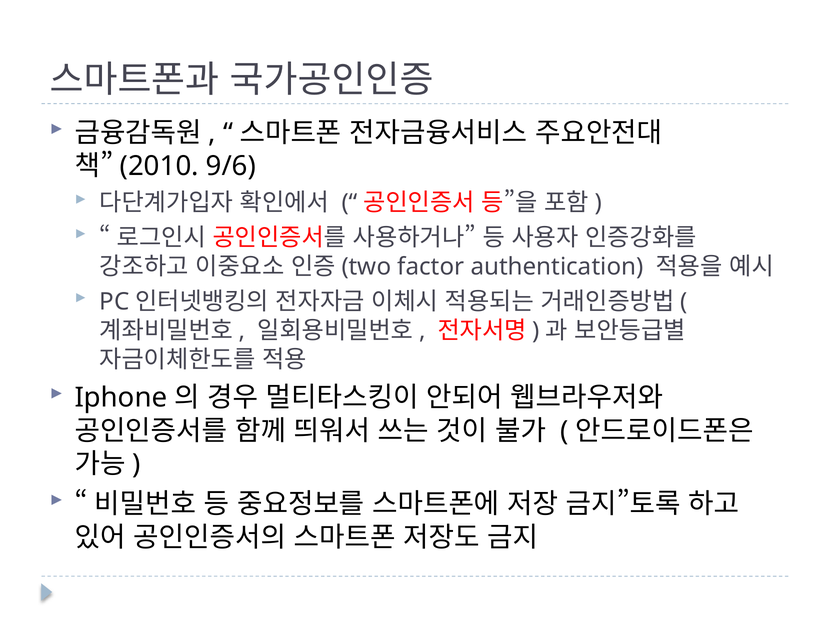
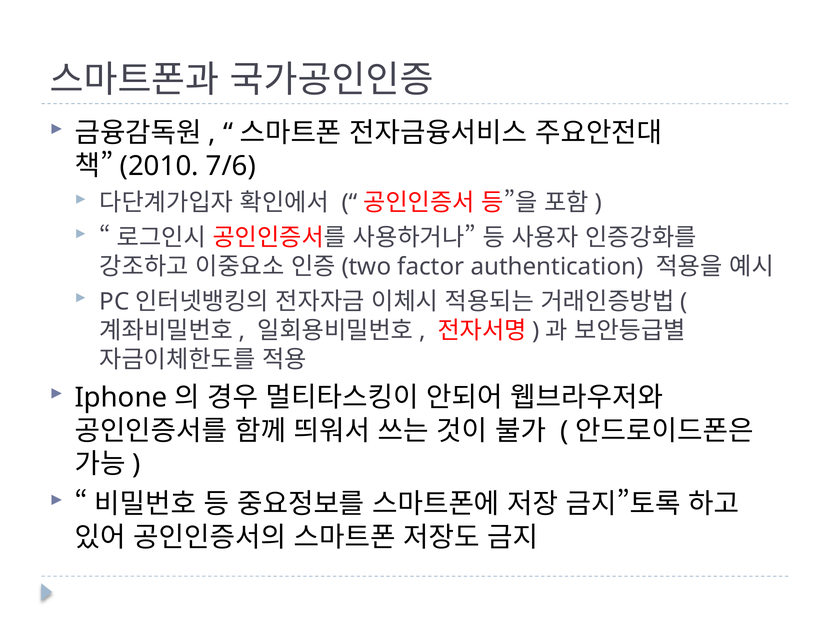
9/6: 9/6 -> 7/6
